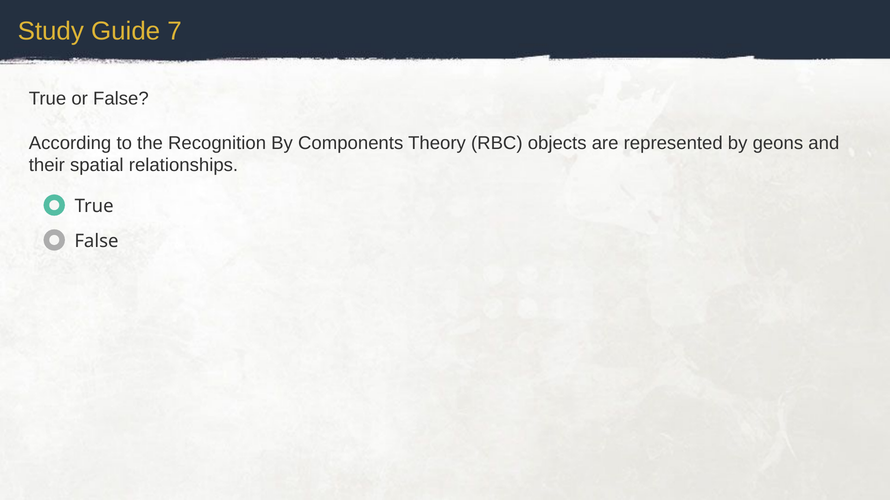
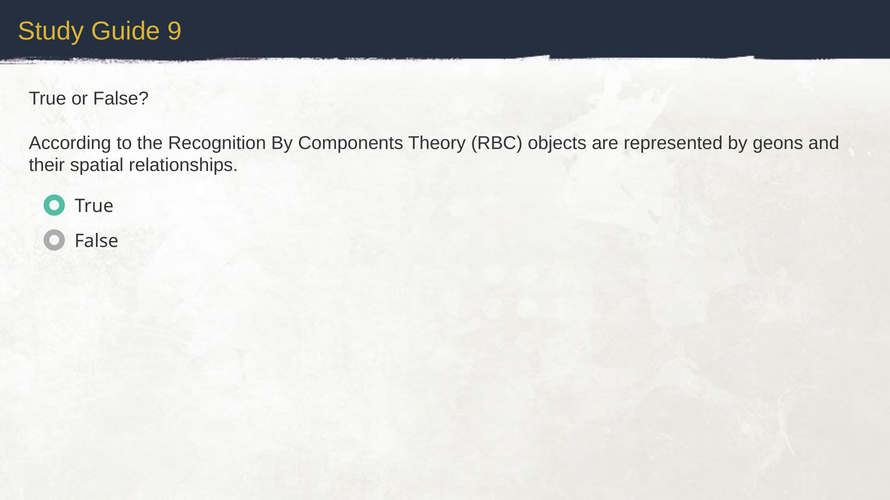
7: 7 -> 9
